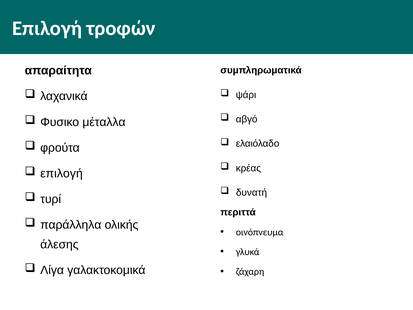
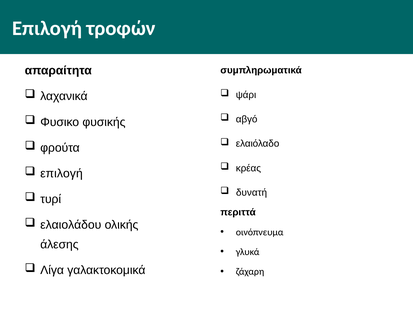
μέταλλα: μέταλλα -> φυσικής
παράλληλα: παράλληλα -> ελαιολάδου
